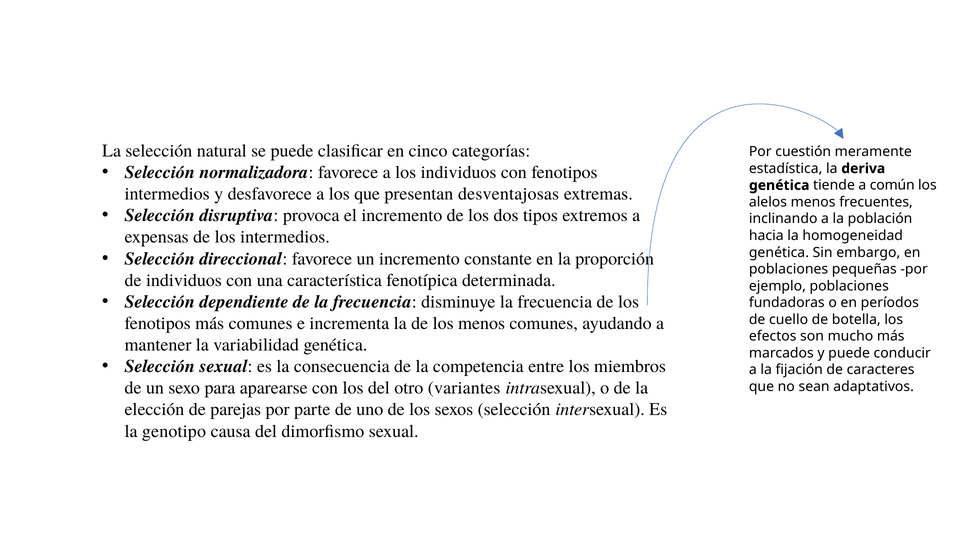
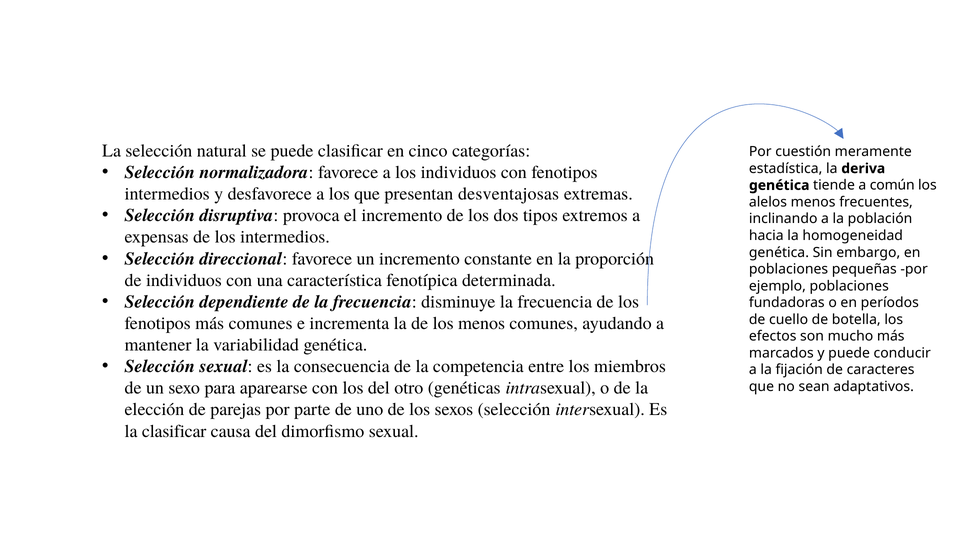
variantes: variantes -> genéticas
la genotipo: genotipo -> clasificar
